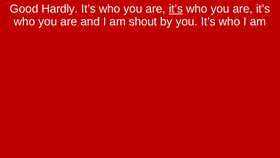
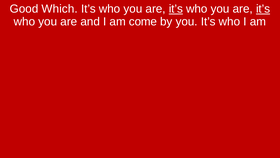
Hardly: Hardly -> Which
it’s at (263, 9) underline: none -> present
shout: shout -> come
